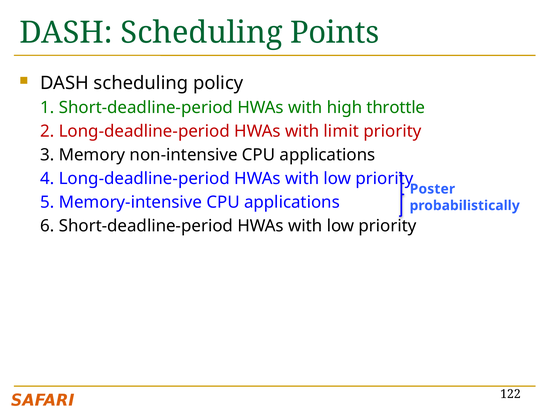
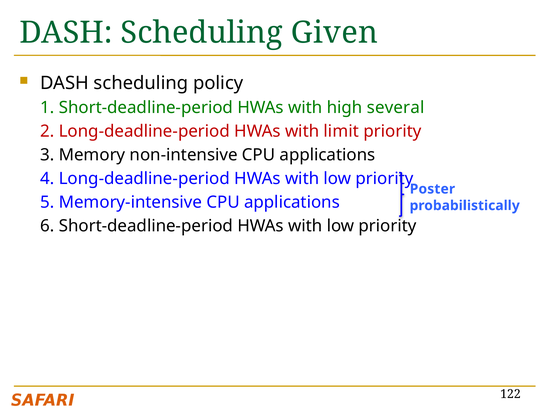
Points: Points -> Given
throttle: throttle -> several
